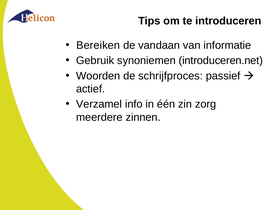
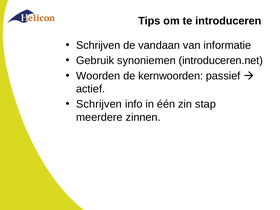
Bereiken at (98, 45): Bereiken -> Schrijven
schrijfproces: schrijfproces -> kernwoorden
Verzamel at (99, 104): Verzamel -> Schrijven
zorg: zorg -> stap
